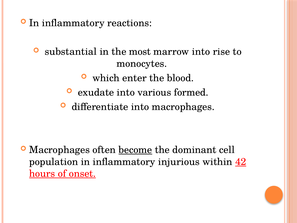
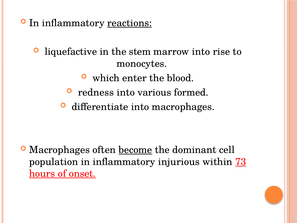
reactions underline: none -> present
substantial: substantial -> liquefactive
most: most -> stem
exudate: exudate -> redness
42: 42 -> 73
